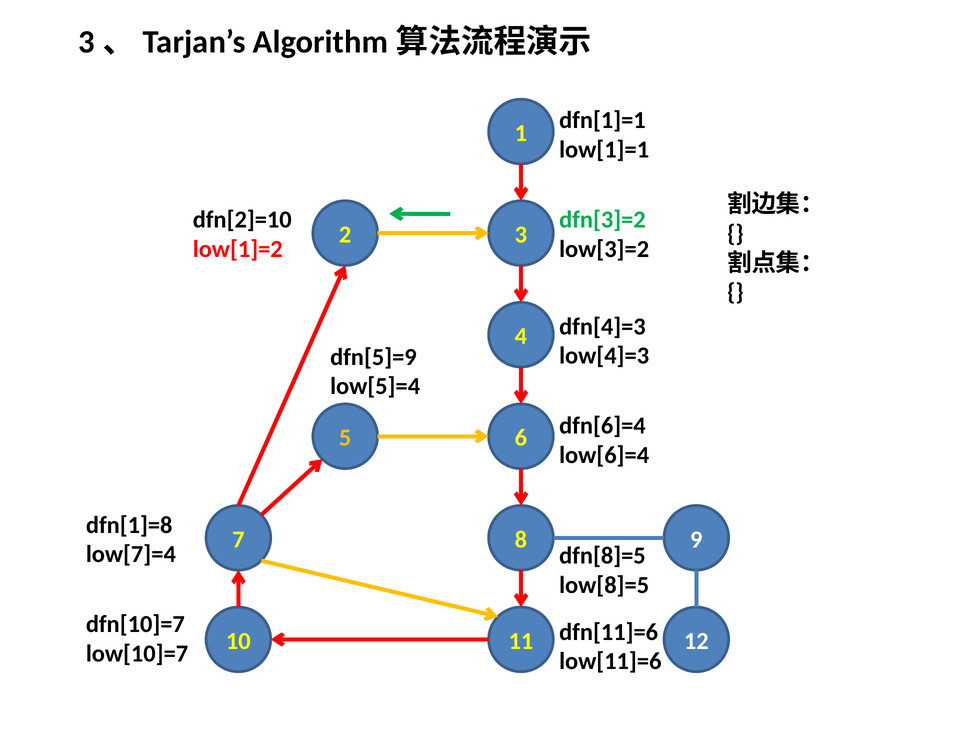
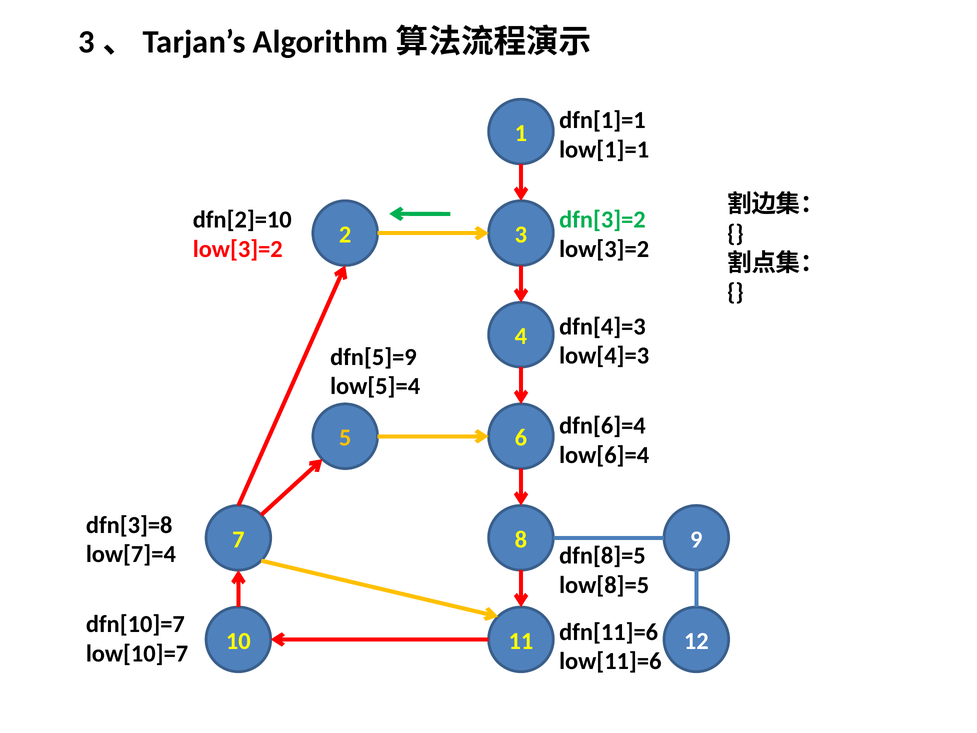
low[1]=2 at (238, 249): low[1]=2 -> low[3]=2
dfn[1]=8: dfn[1]=8 -> dfn[3]=8
